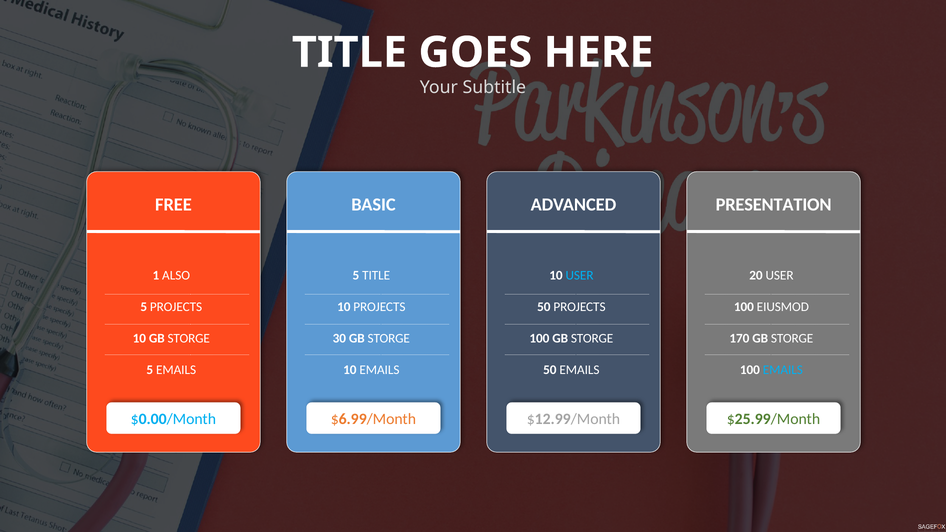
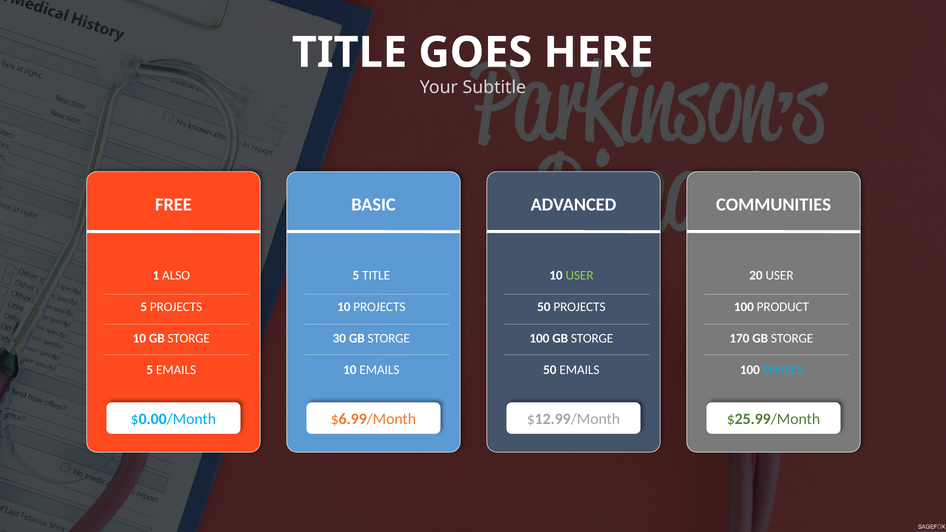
PRESENTATION: PRESENTATION -> COMMUNITIES
USER at (580, 276) colour: light blue -> light green
EIUSMOD: EIUSMOD -> PRODUCT
